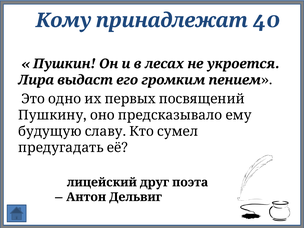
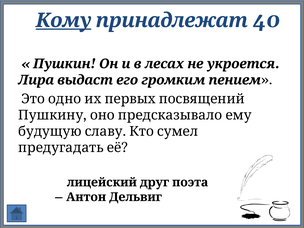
Кому underline: none -> present
